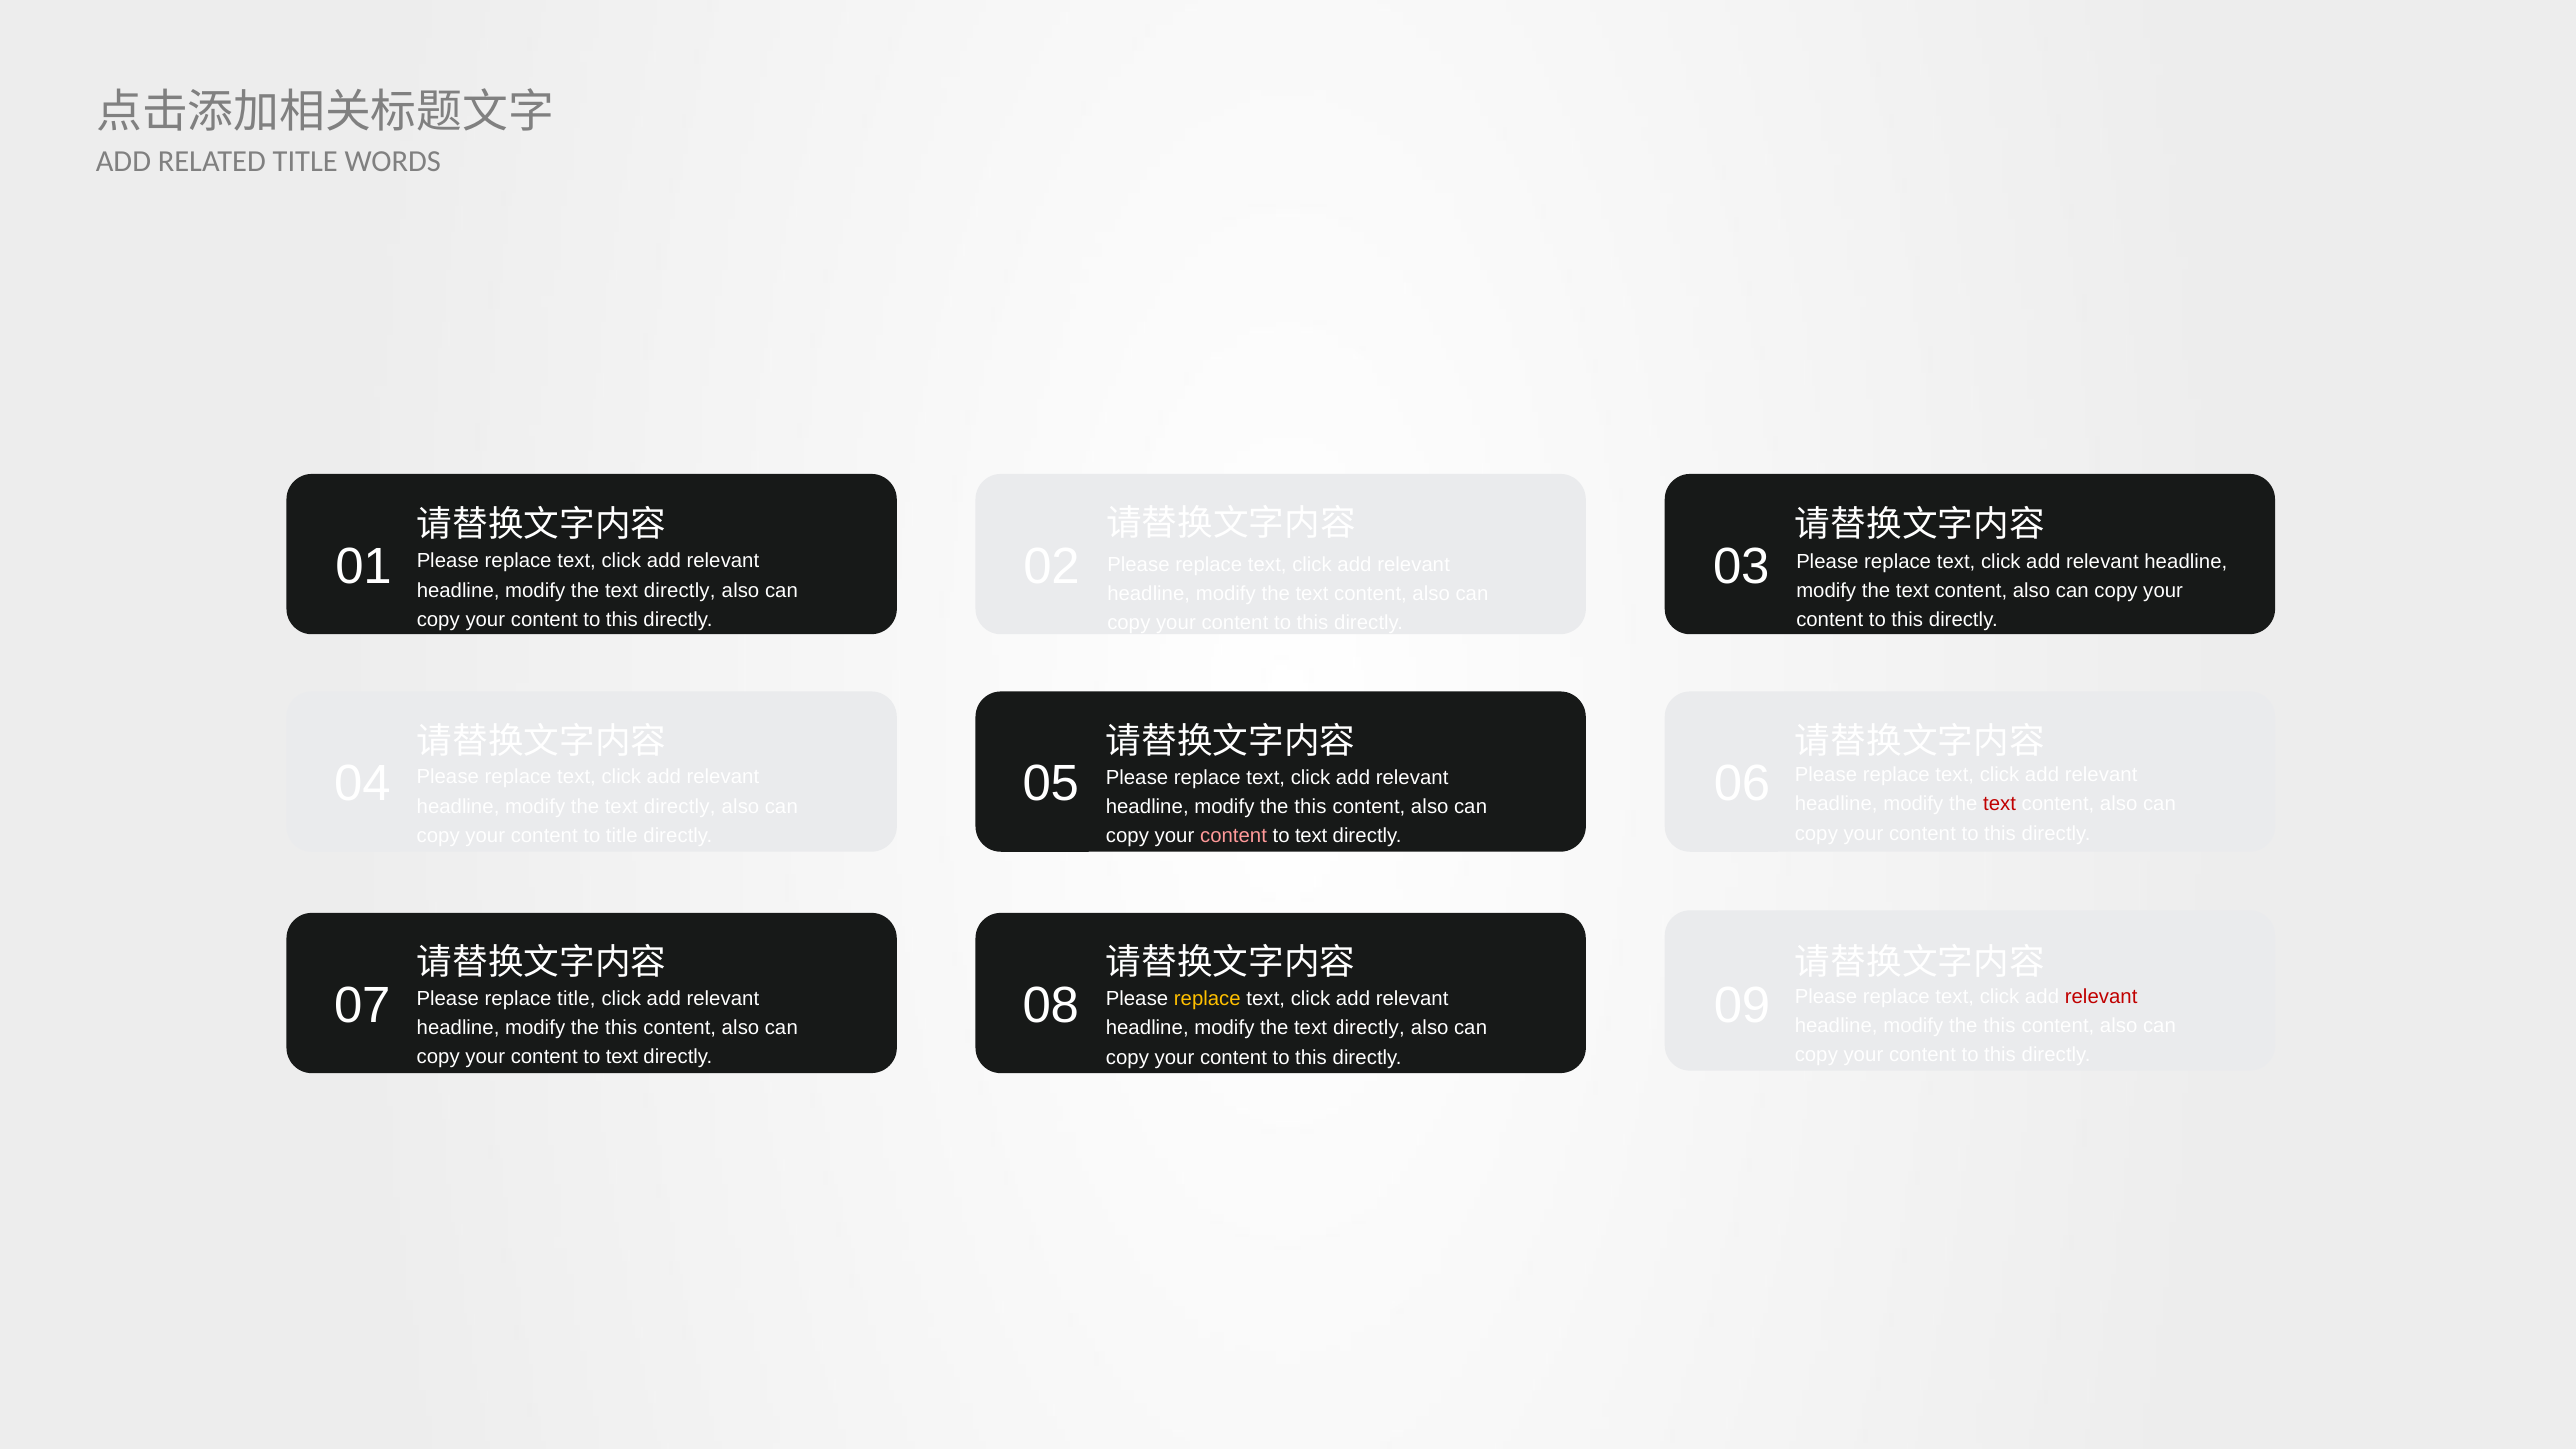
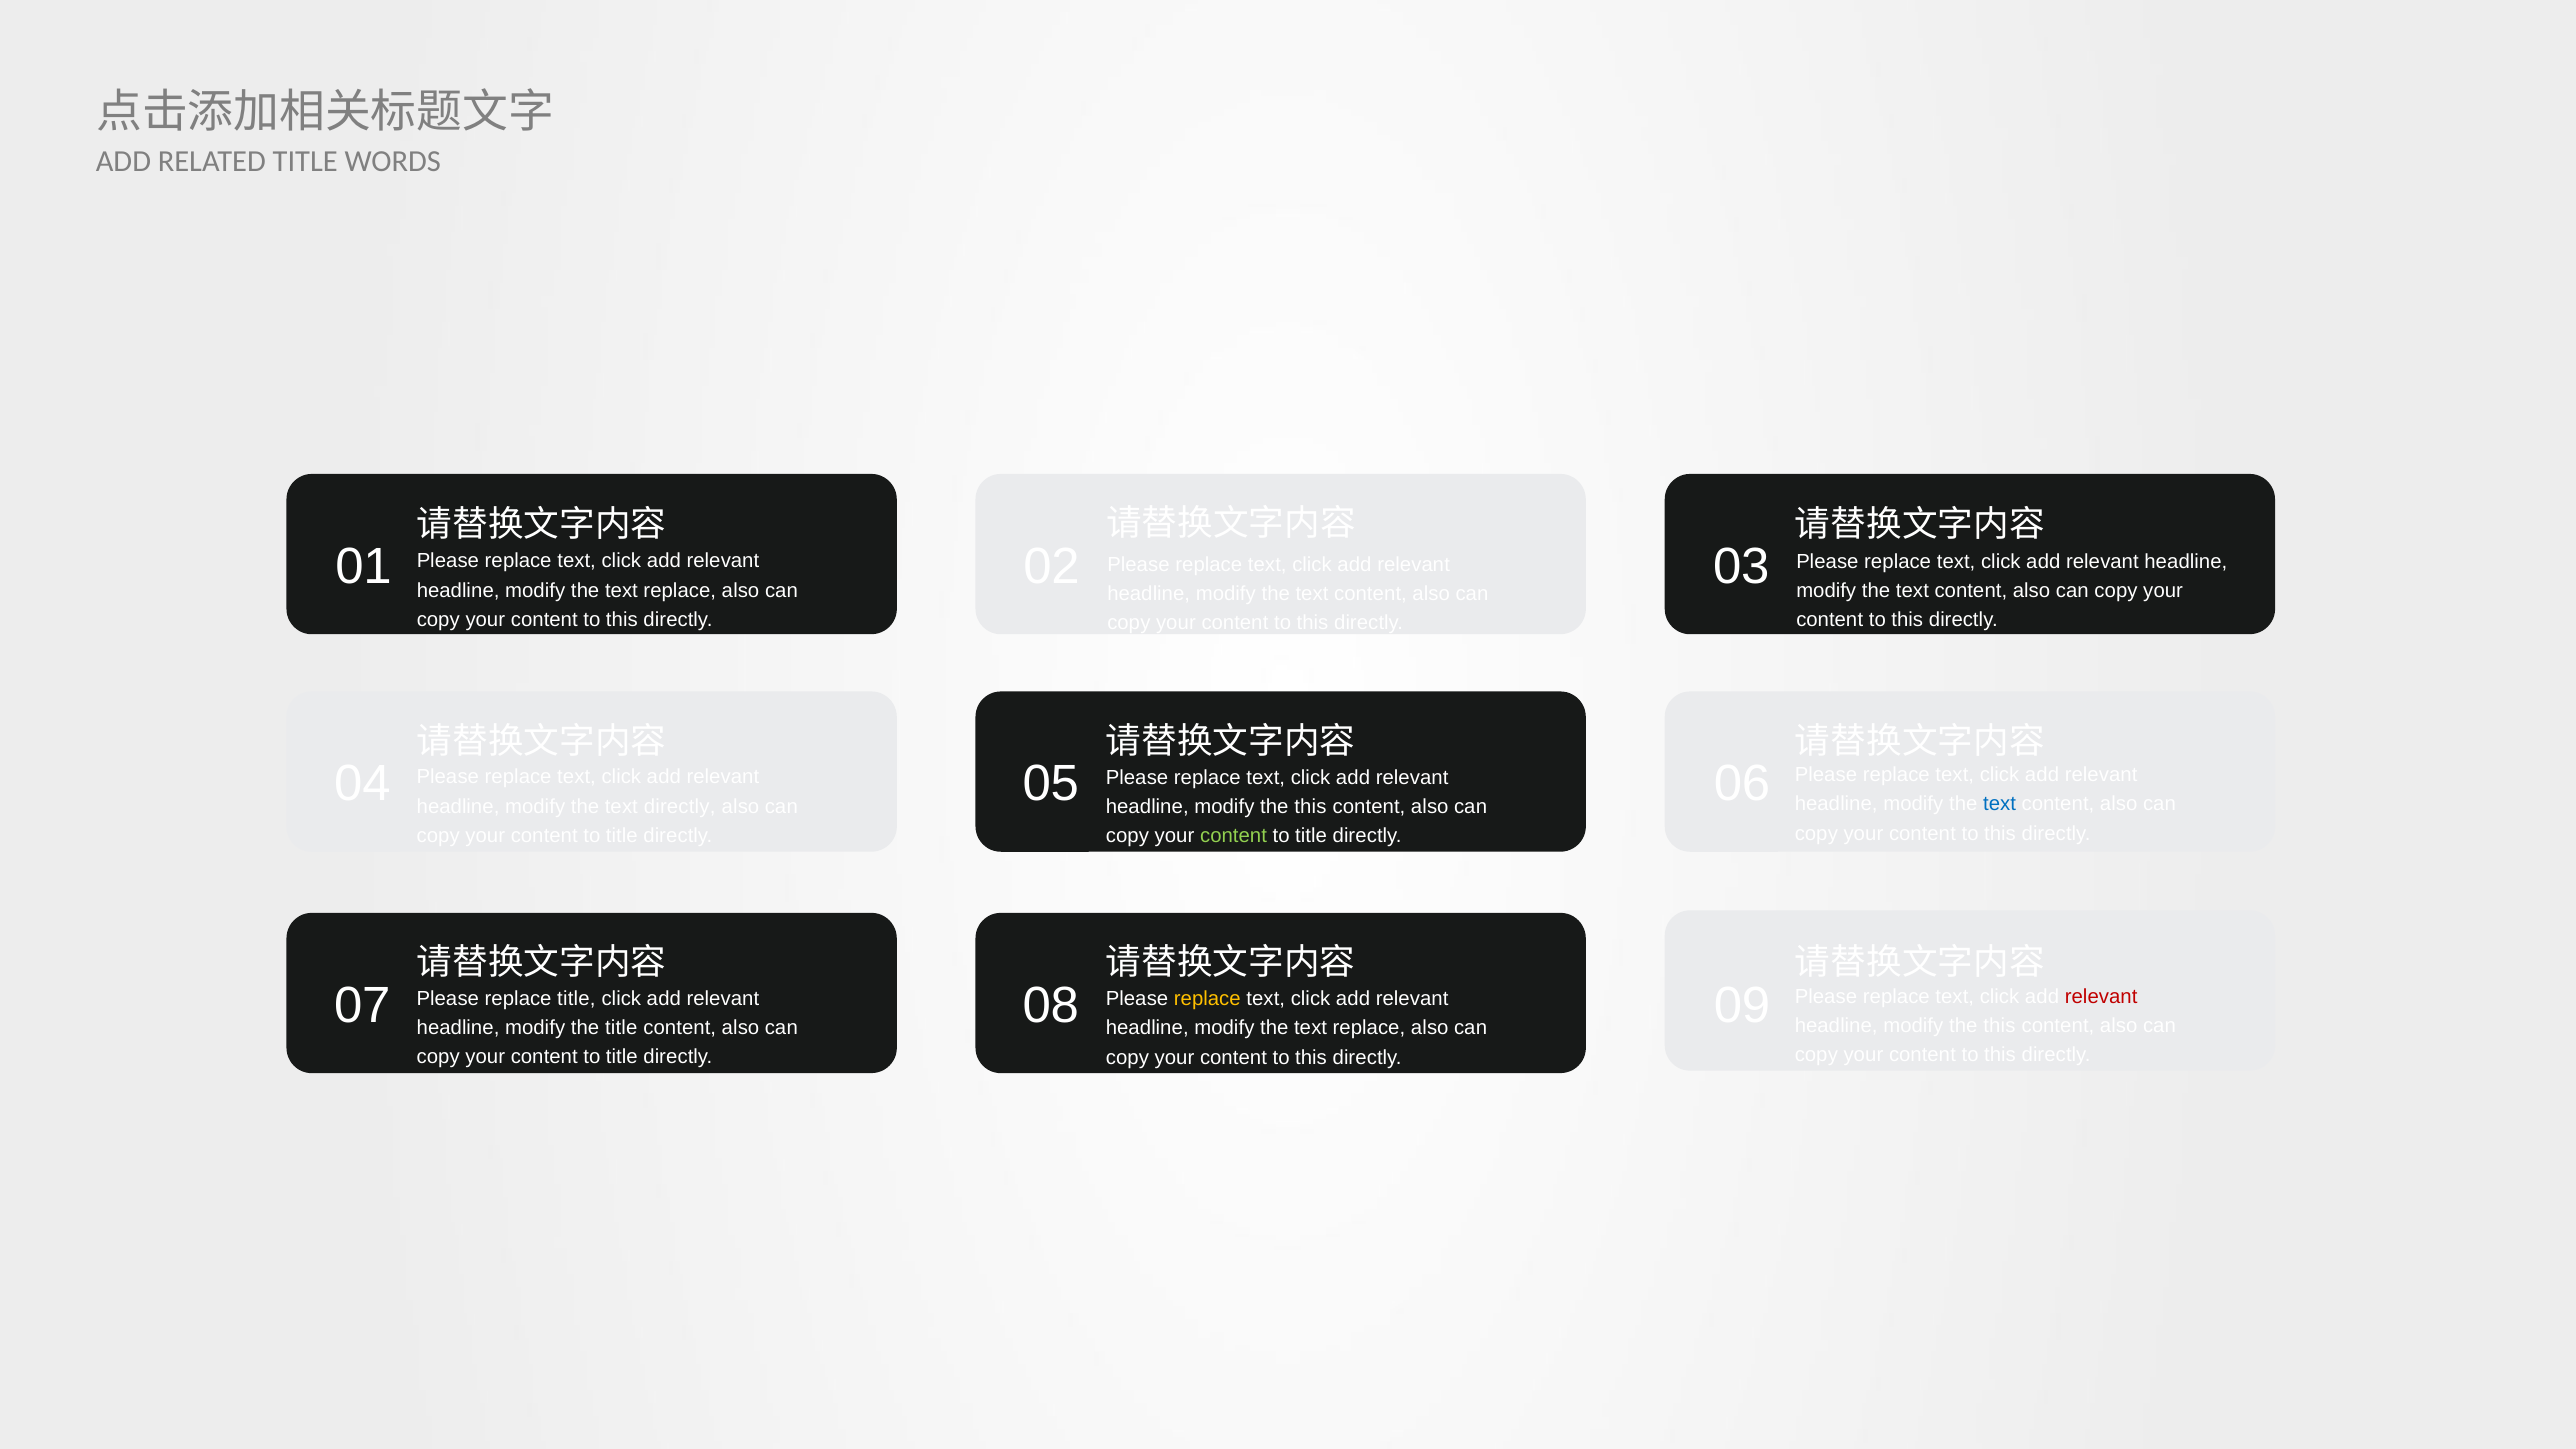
directly at (680, 590): directly -> replace
text at (2000, 804) colour: red -> blue
content at (1234, 836) colour: pink -> light green
text at (1311, 836): text -> title
this at (621, 1028): this -> title
directly at (1369, 1028): directly -> replace
text at (622, 1057): text -> title
